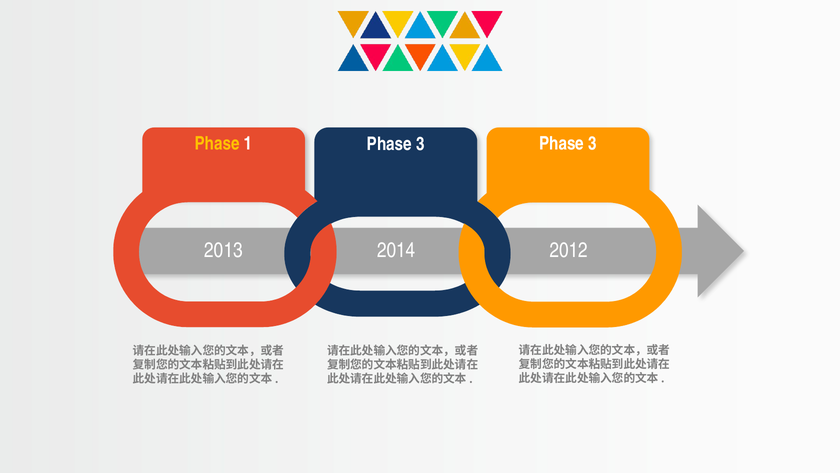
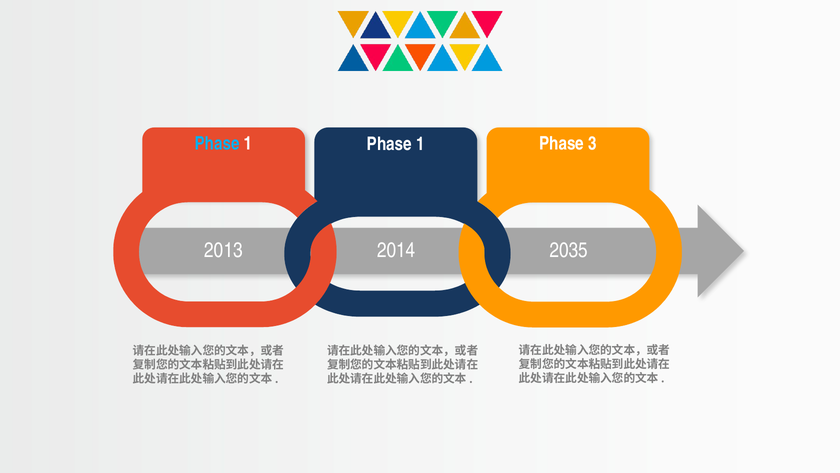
Phase at (217, 143) colour: yellow -> light blue
3 at (420, 144): 3 -> 1
2012: 2012 -> 2035
